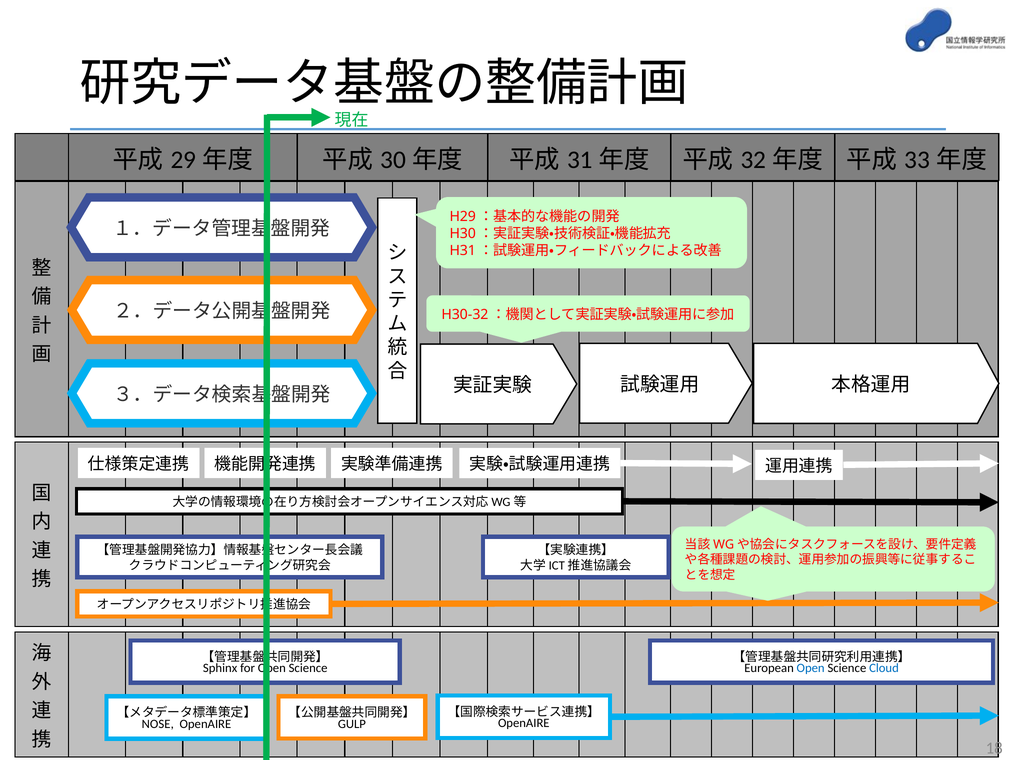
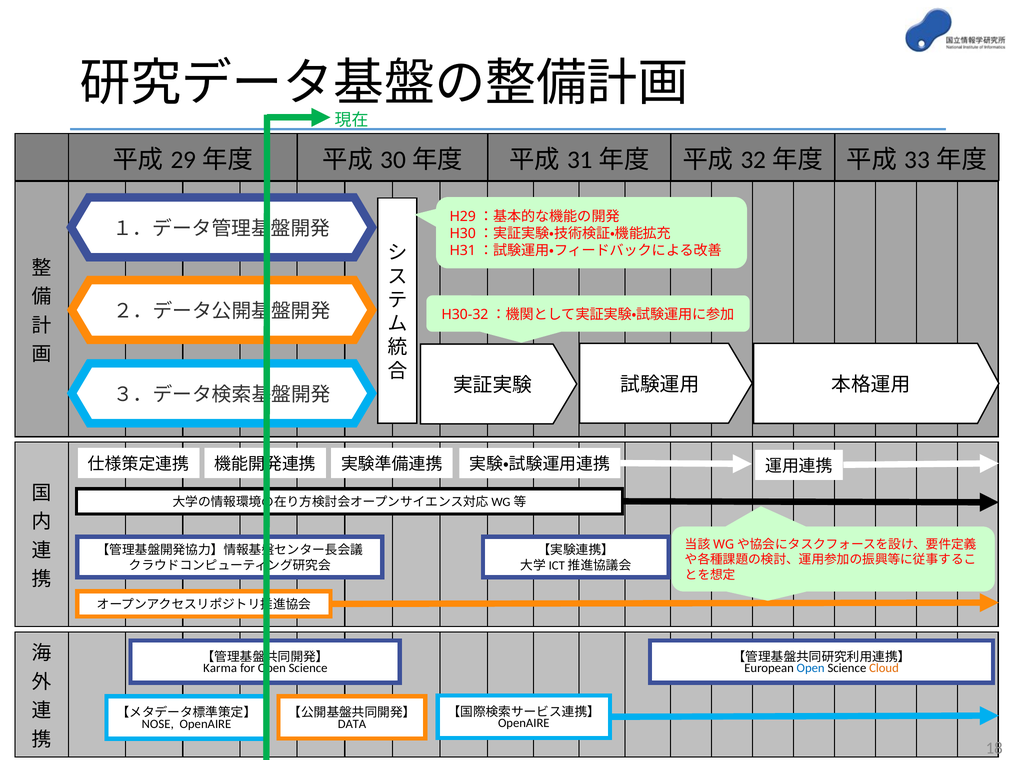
Sphinx: Sphinx -> Karma
Cloud colour: blue -> orange
GULP: GULP -> DATA
